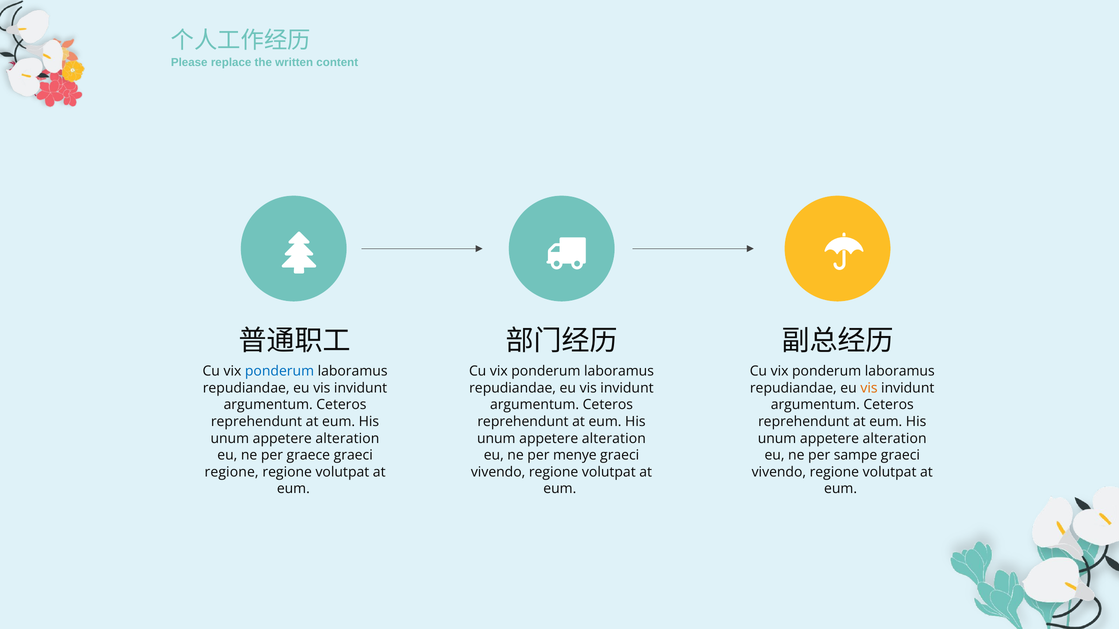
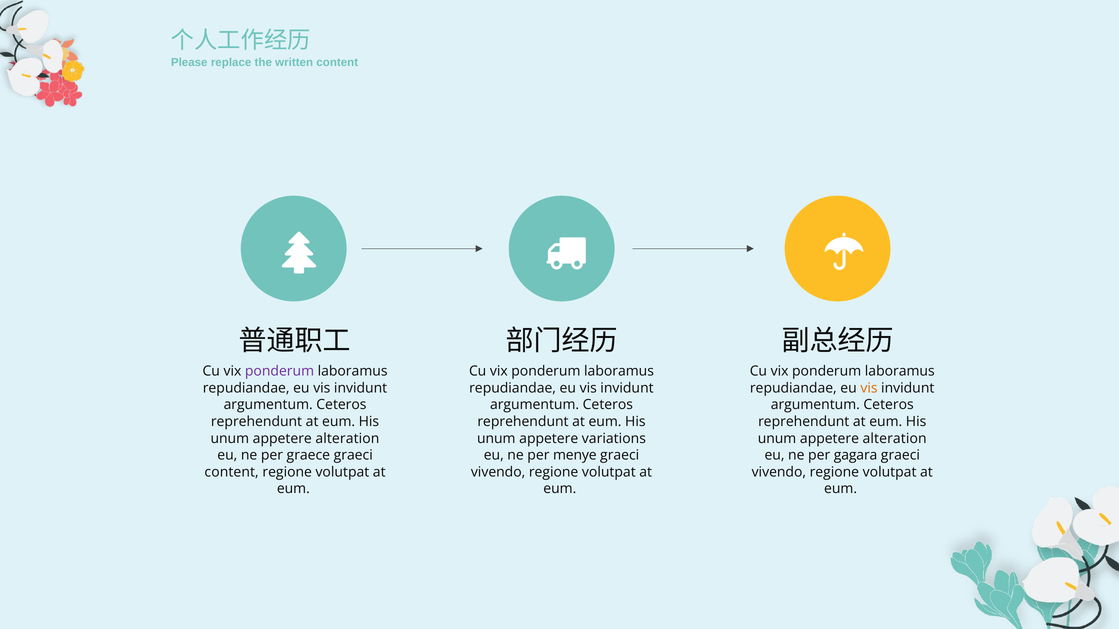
ponderum at (280, 372) colour: blue -> purple
alteration at (614, 439): alteration -> variations
sampe: sampe -> gagara
regione at (232, 472): regione -> content
